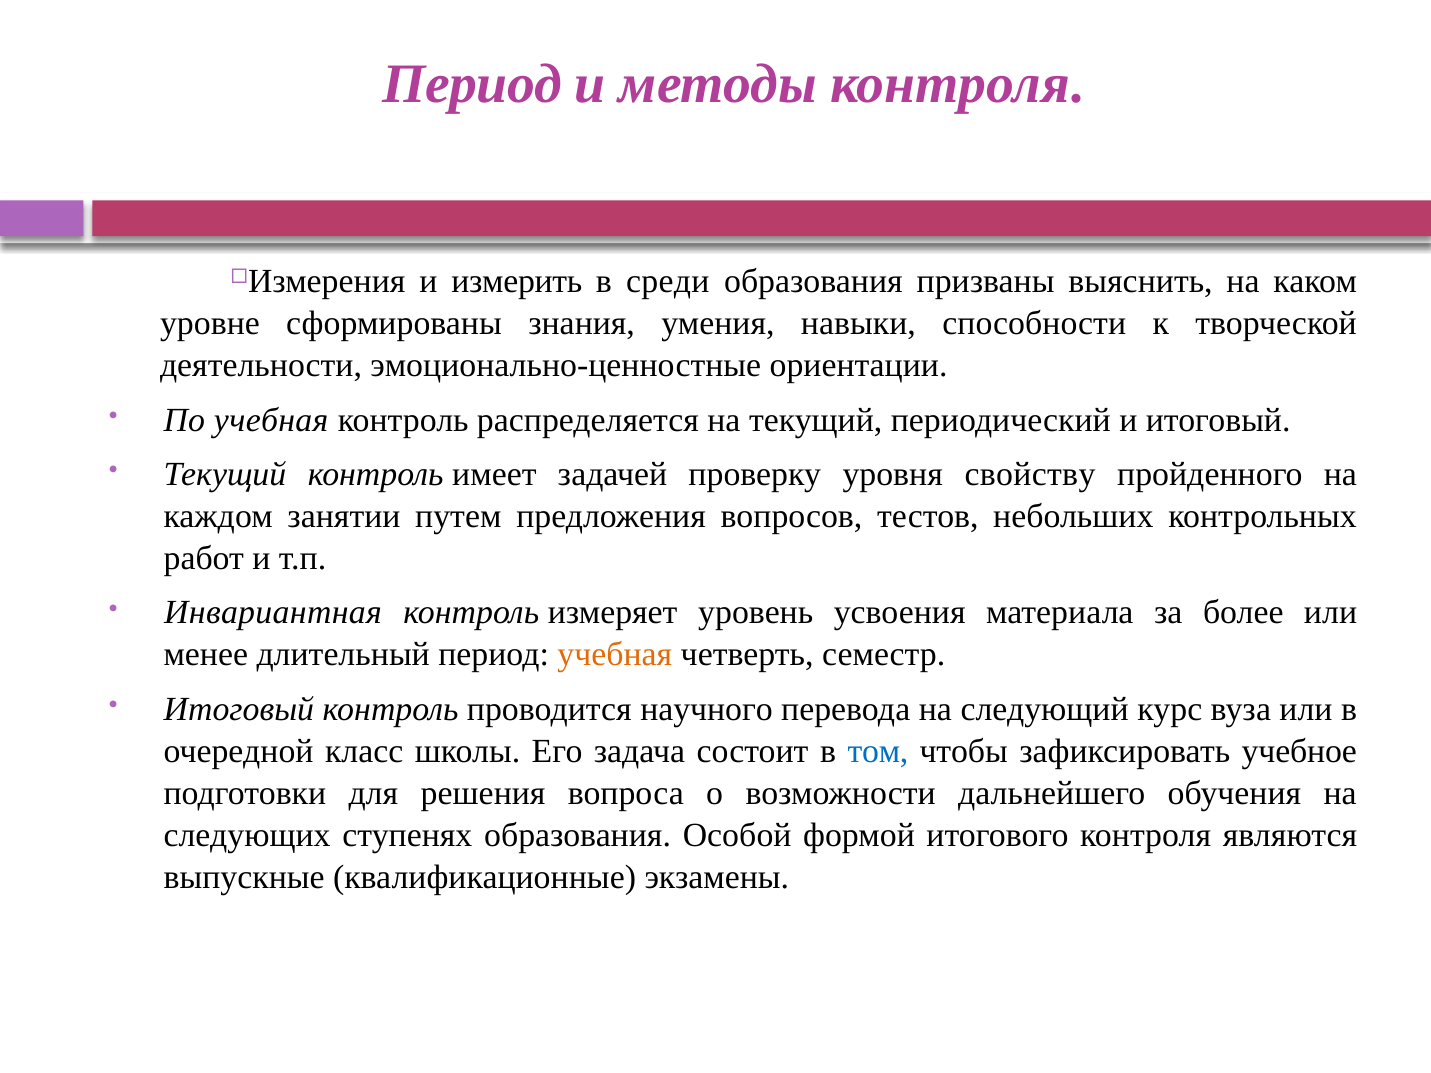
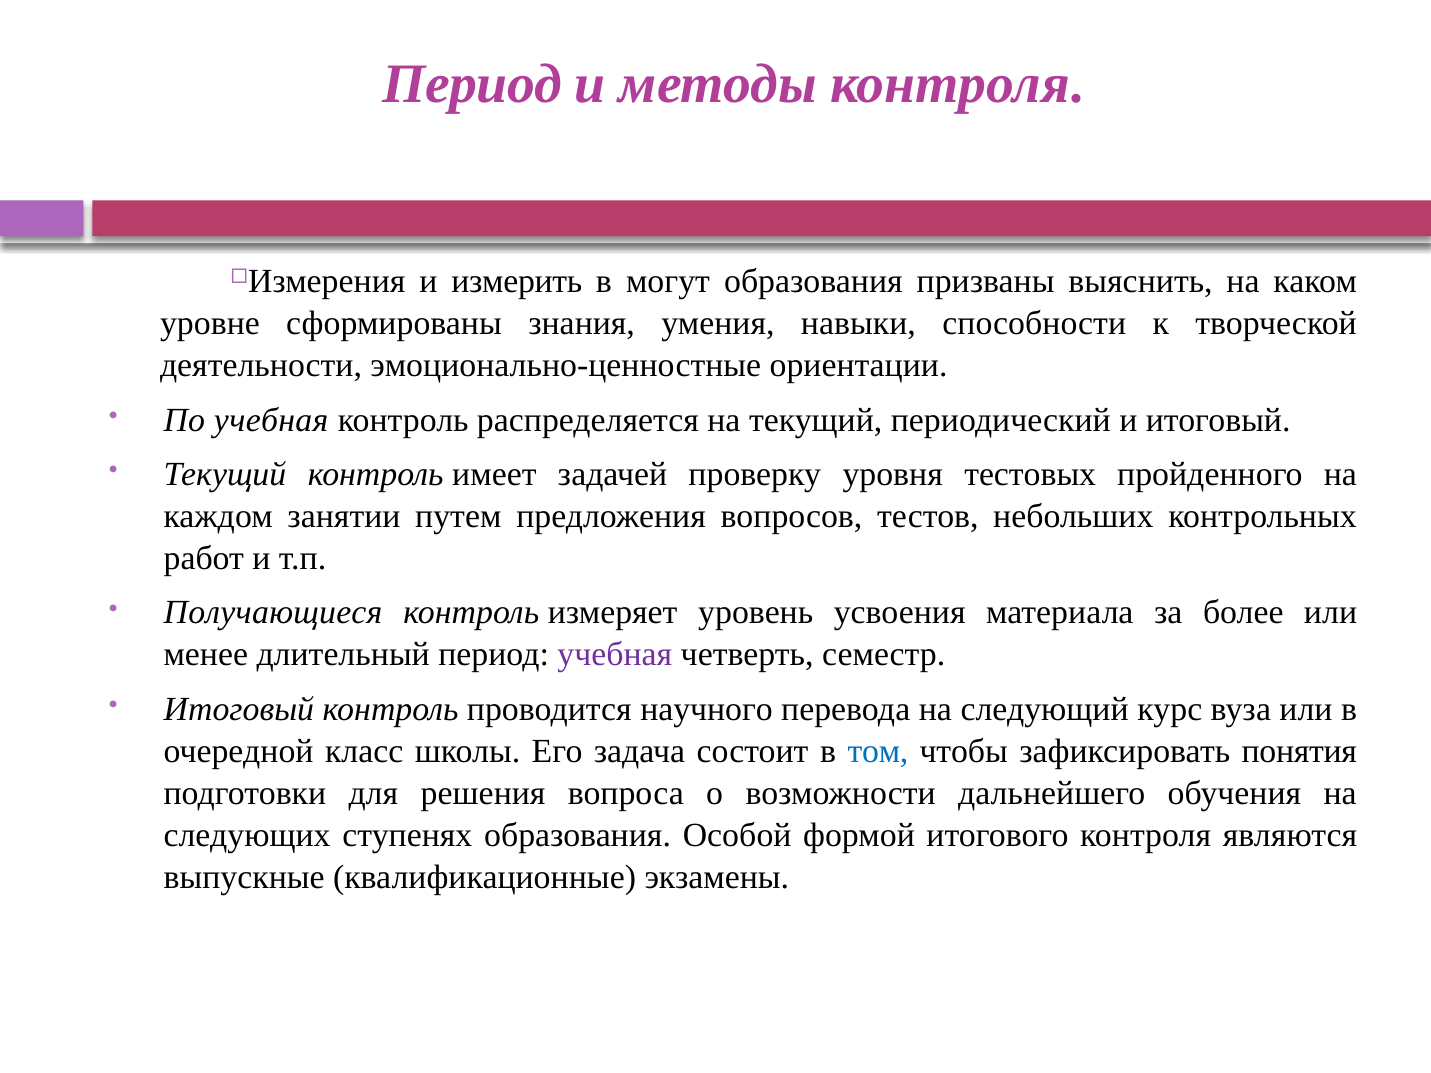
среди: среди -> могут
свойству: свойству -> тестовых
Инвариантная: Инвариантная -> Получающиеся
учебная at (615, 655) colour: orange -> purple
учебное: учебное -> понятия
